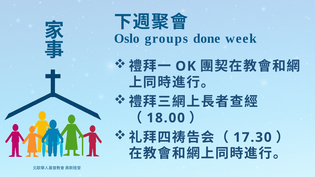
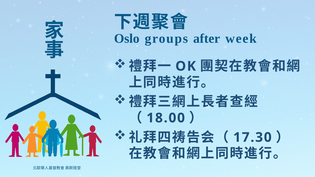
done: done -> after
